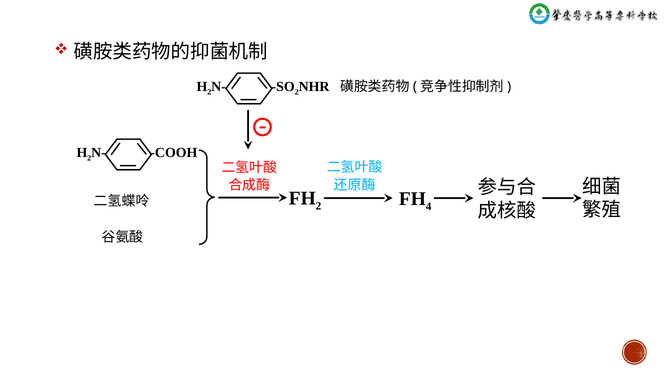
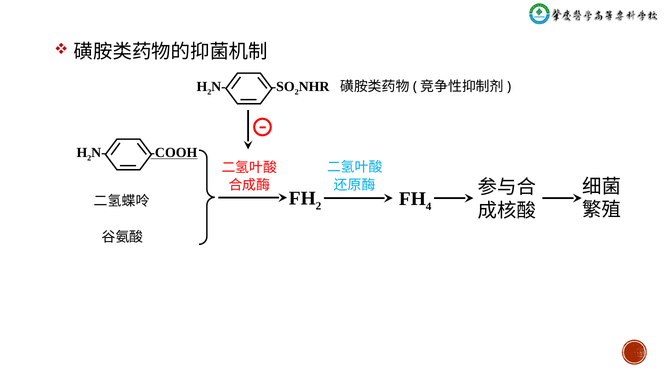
COOH underline: none -> present
